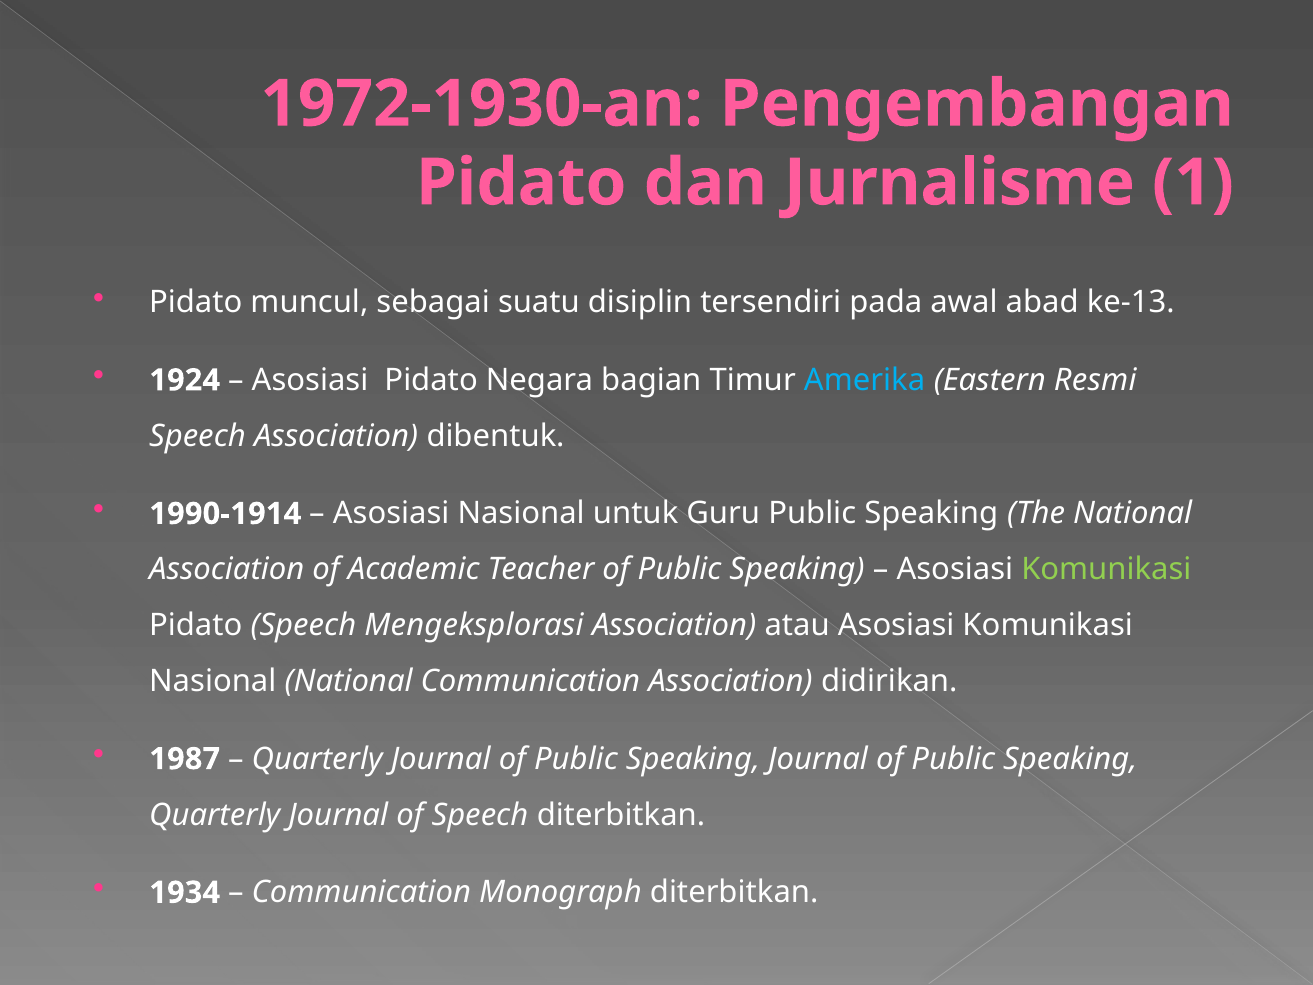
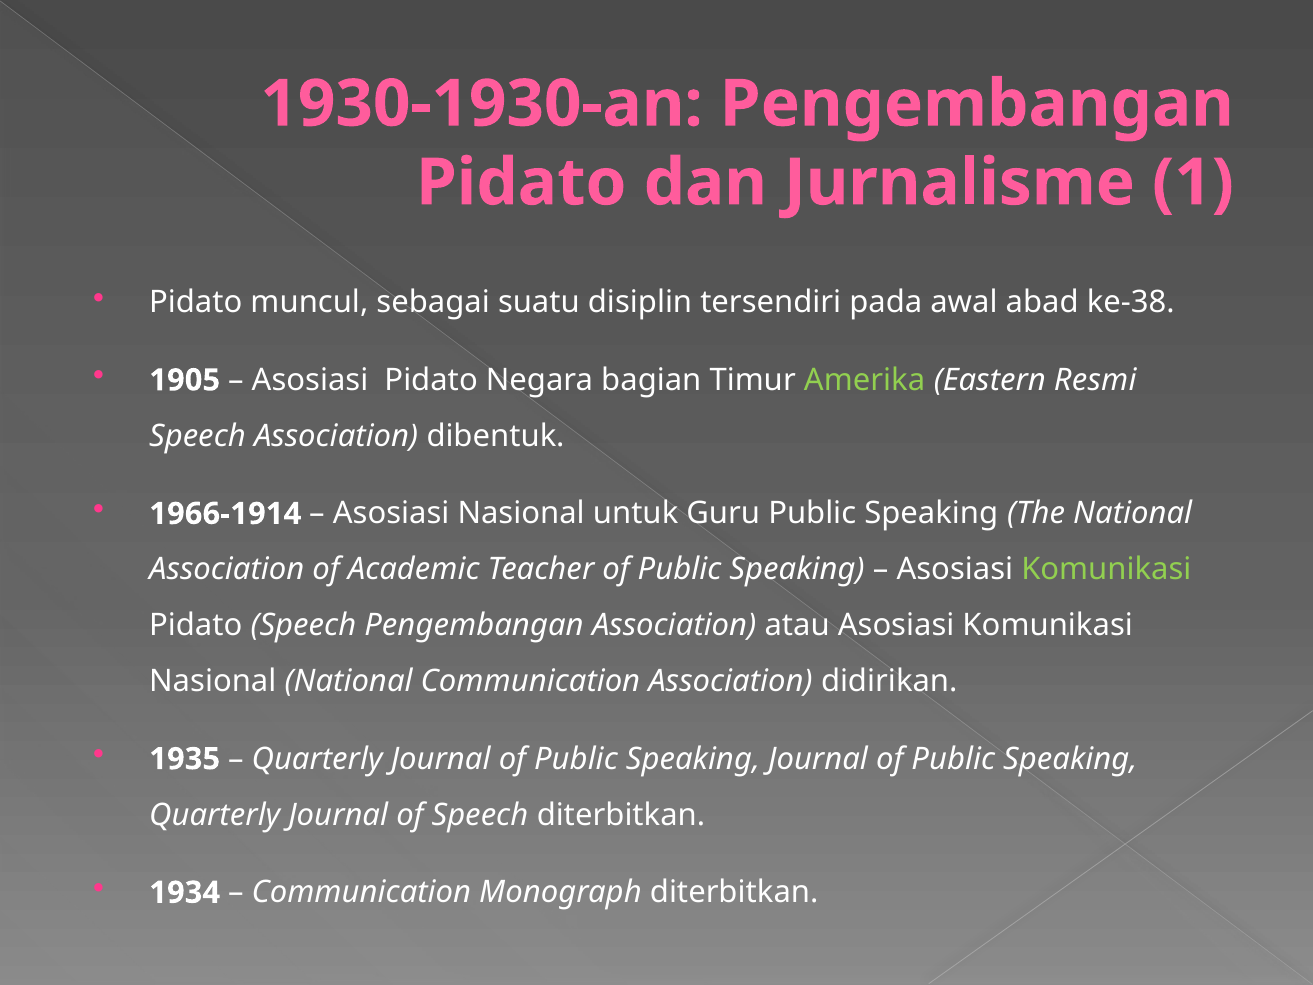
1972-1930-an: 1972-1930-an -> 1930-1930-an
ke-13: ke-13 -> ke-38
1924: 1924 -> 1905
Amerika colour: light blue -> light green
1990-1914: 1990-1914 -> 1966-1914
Speech Mengeksplorasi: Mengeksplorasi -> Pengembangan
1987: 1987 -> 1935
